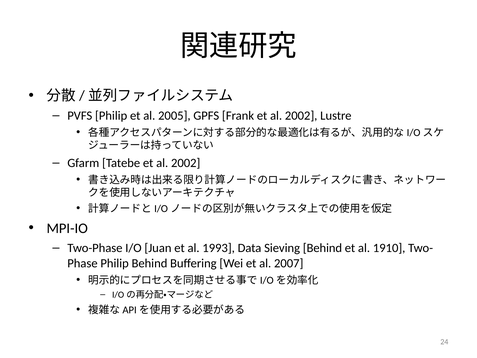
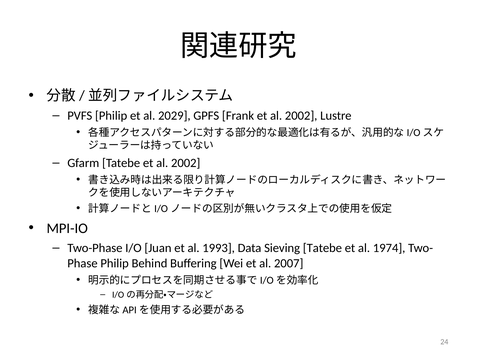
2005: 2005 -> 2029
Sieving Behind: Behind -> Tatebe
1910: 1910 -> 1974
